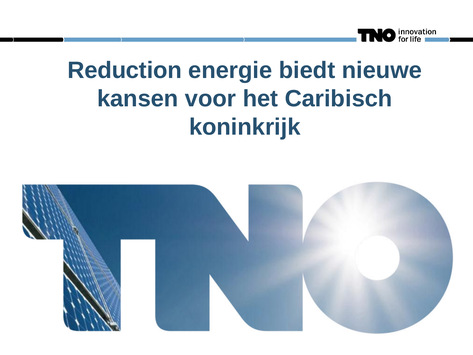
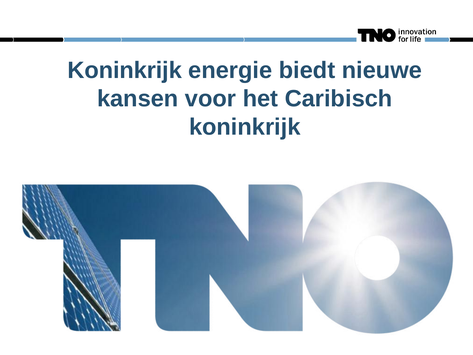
Reduction at (125, 70): Reduction -> Koninkrijk
